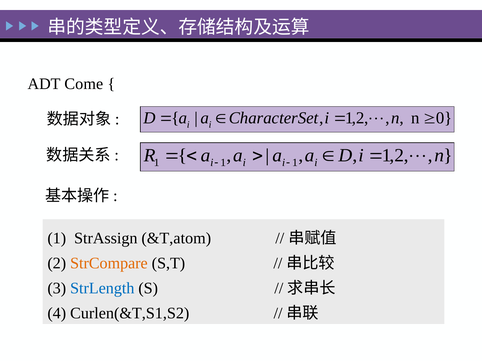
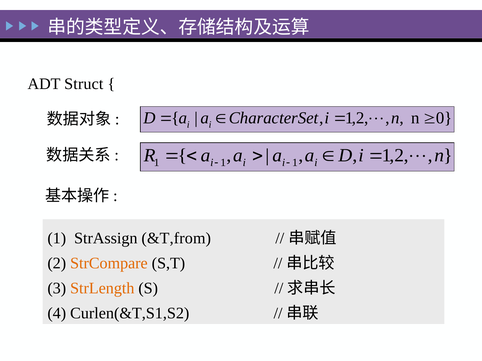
Come: Come -> Struct
&T,atom: &T,atom -> &T,from
StrLength colour: blue -> orange
